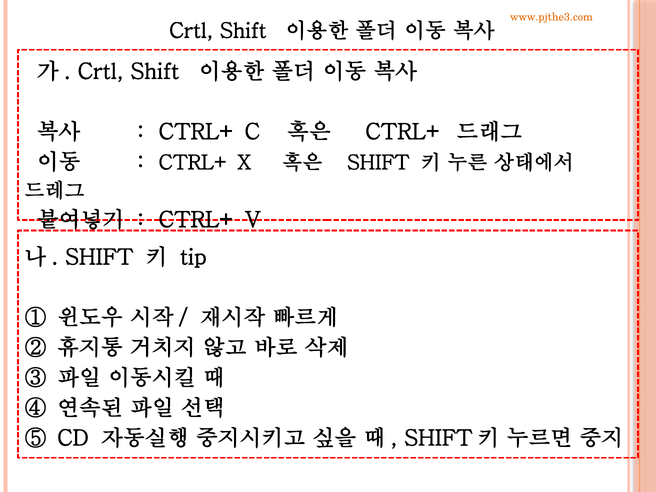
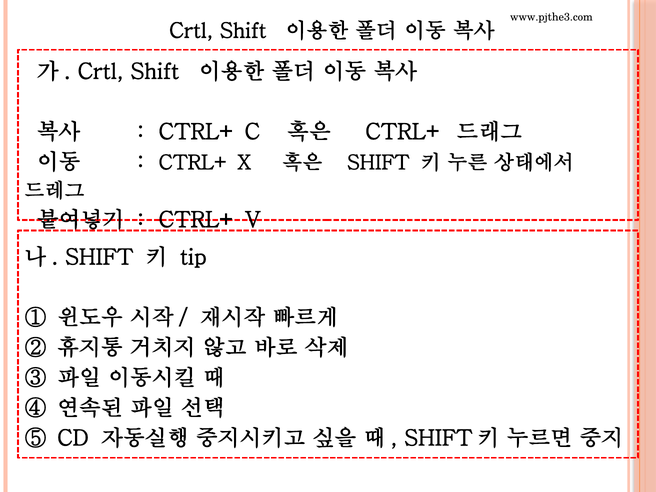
www.pjthe3.com colour: orange -> black
